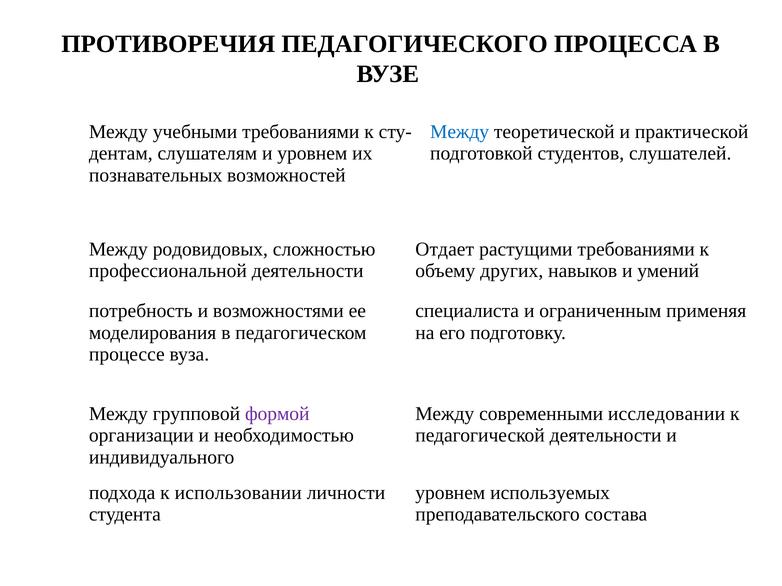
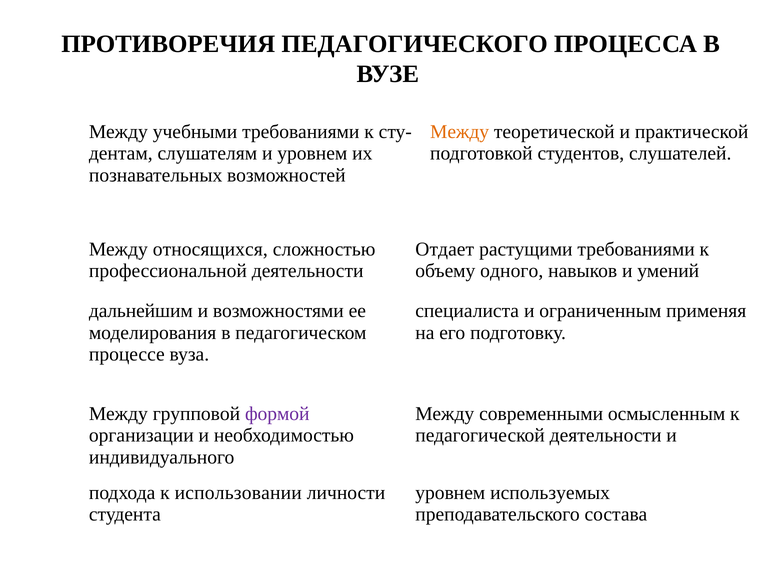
Между at (460, 132) colour: blue -> orange
родовидовых: родовидовых -> относящихся
других: других -> одного
потребность: потребность -> дальнейшим
исследовании: исследовании -> осмысленным
